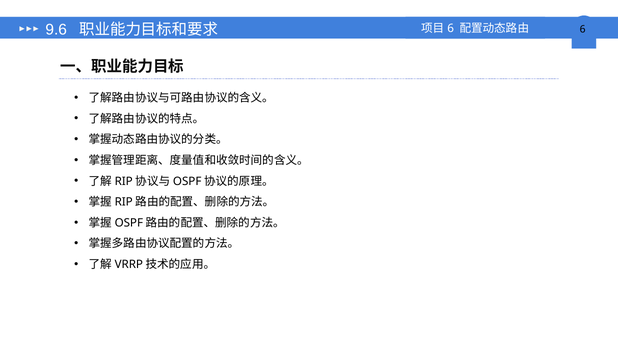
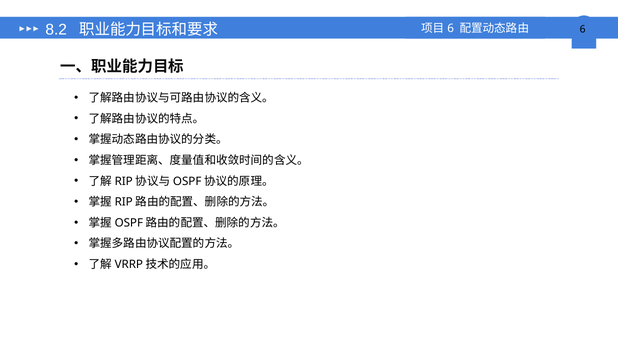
9.6: 9.6 -> 8.2
